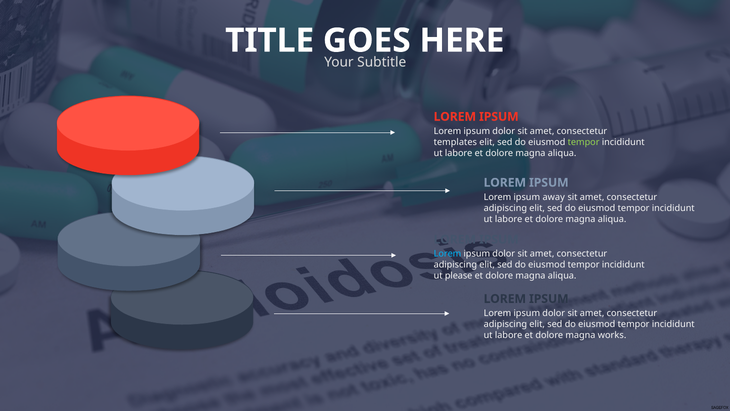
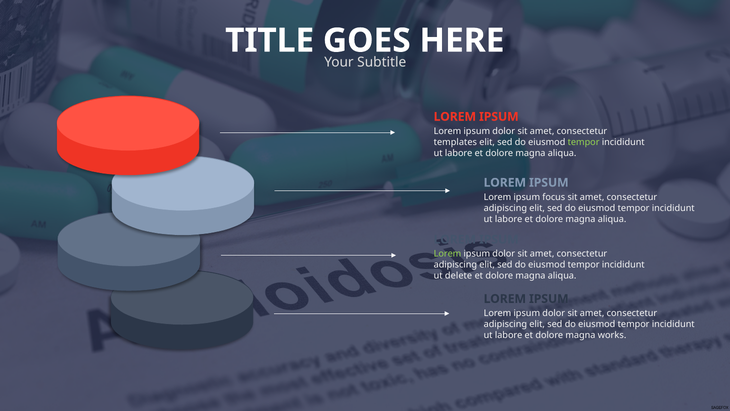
away: away -> focus
Lorem at (447, 254) colour: light blue -> light green
please: please -> delete
